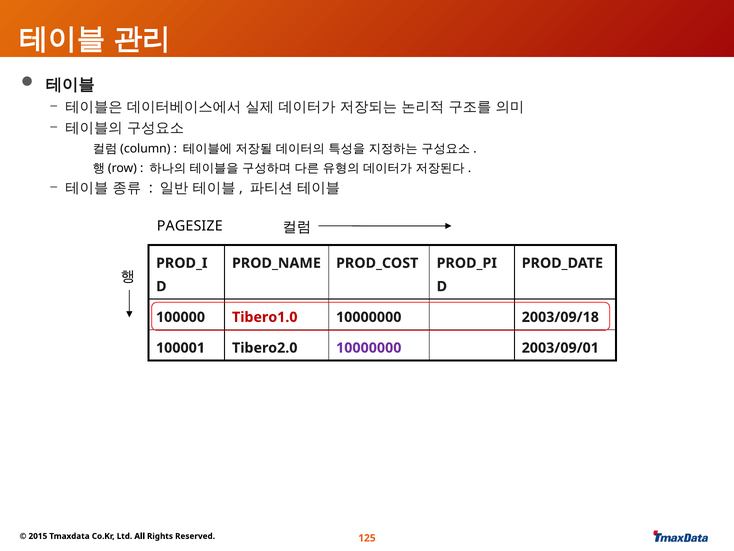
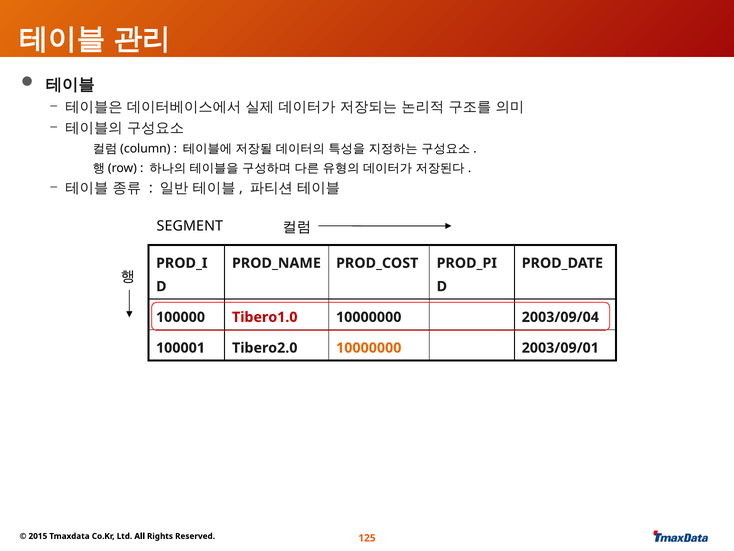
PAGESIZE: PAGESIZE -> SEGMENT
2003/09/18: 2003/09/18 -> 2003/09/04
10000000 at (369, 348) colour: purple -> orange
